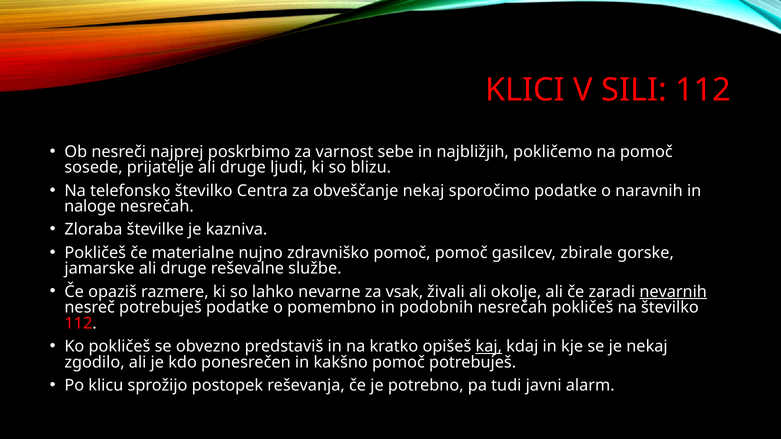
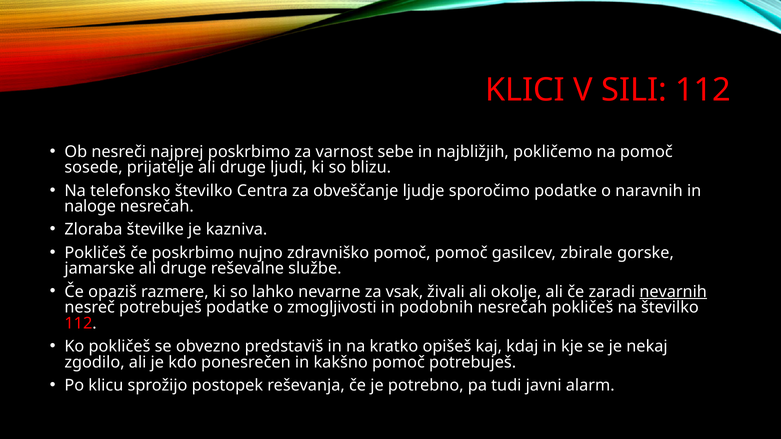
obveščanje nekaj: nekaj -> ljudje
če materialne: materialne -> poskrbimo
pomembno: pomembno -> zmogljivosti
kaj underline: present -> none
